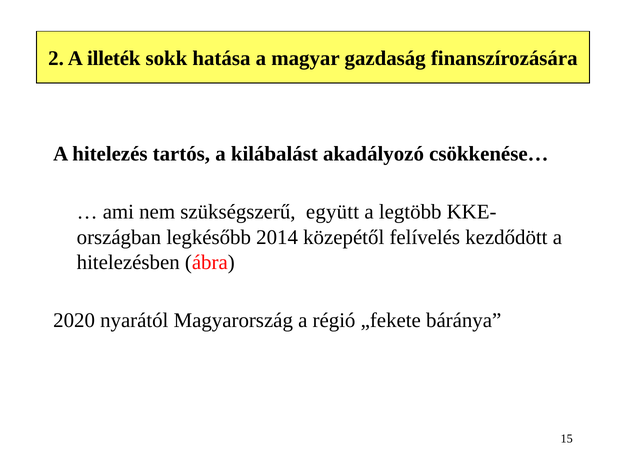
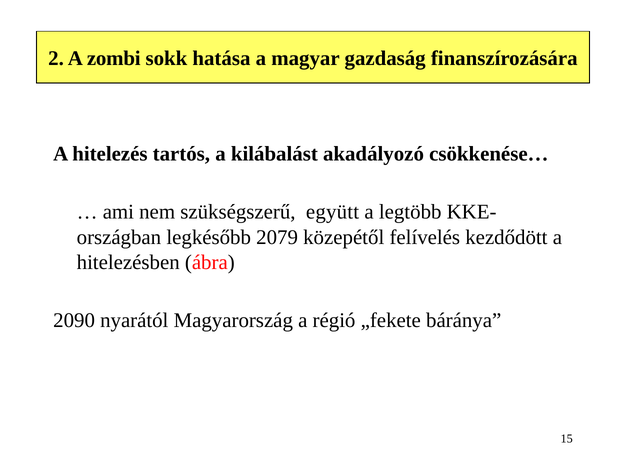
illeték: illeték -> zombi
2014: 2014 -> 2079
2020: 2020 -> 2090
